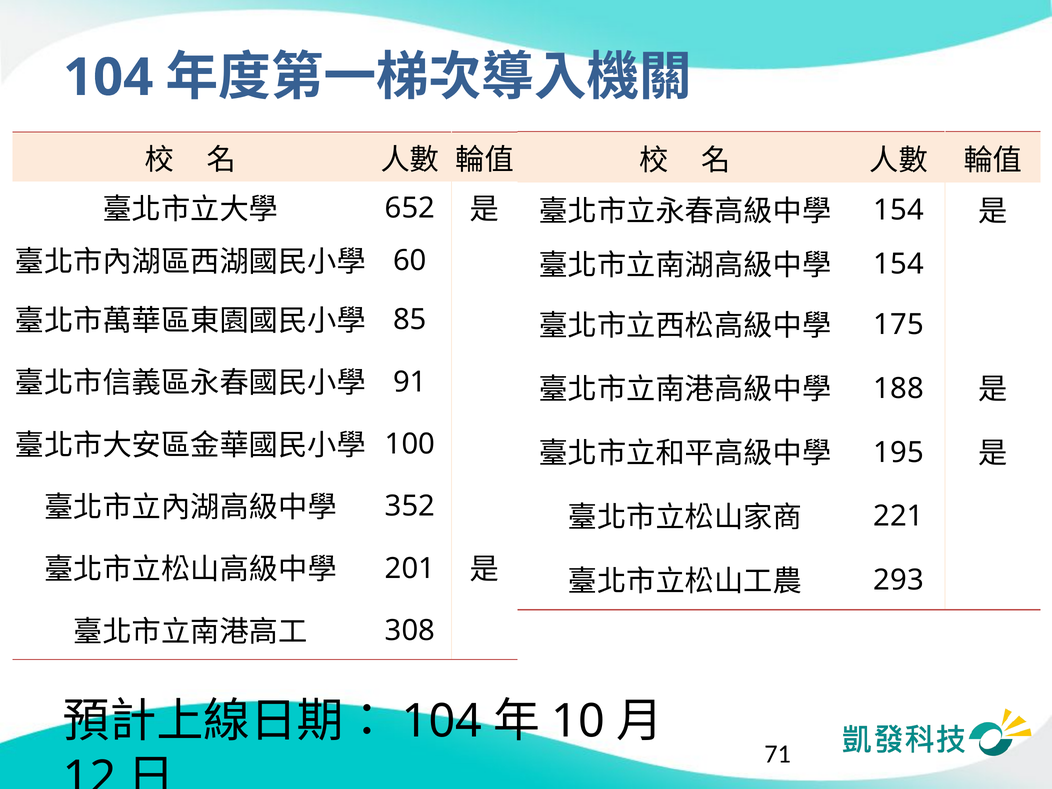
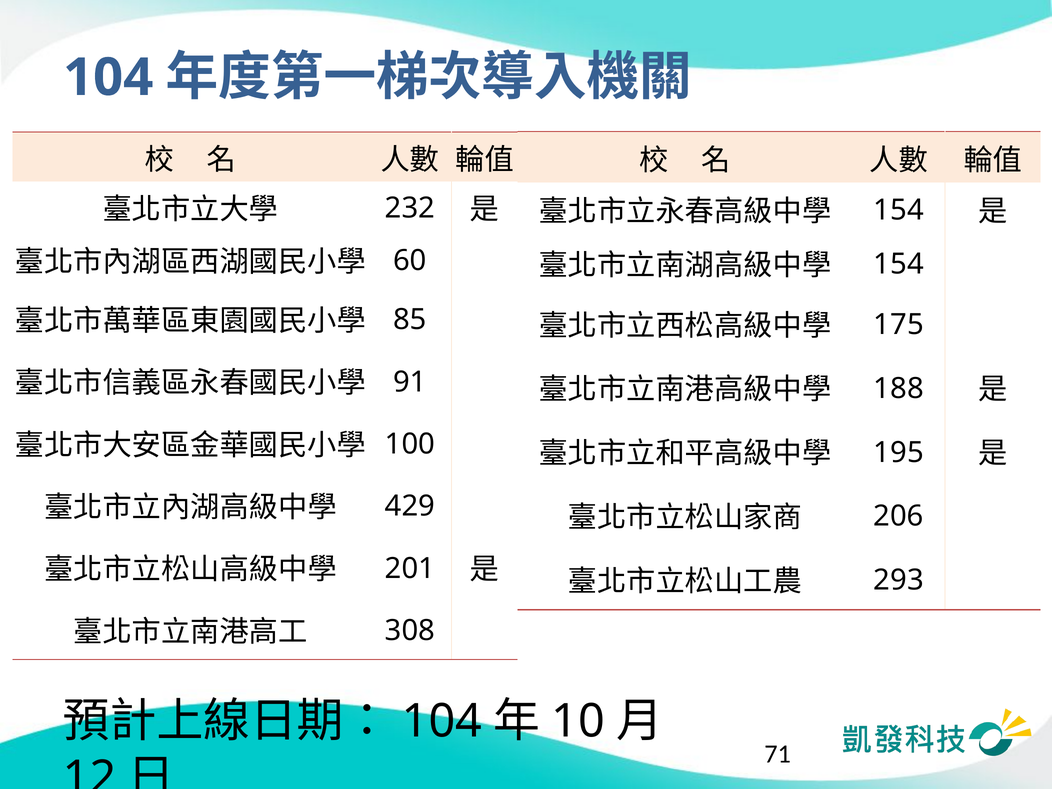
652: 652 -> 232
352: 352 -> 429
221: 221 -> 206
